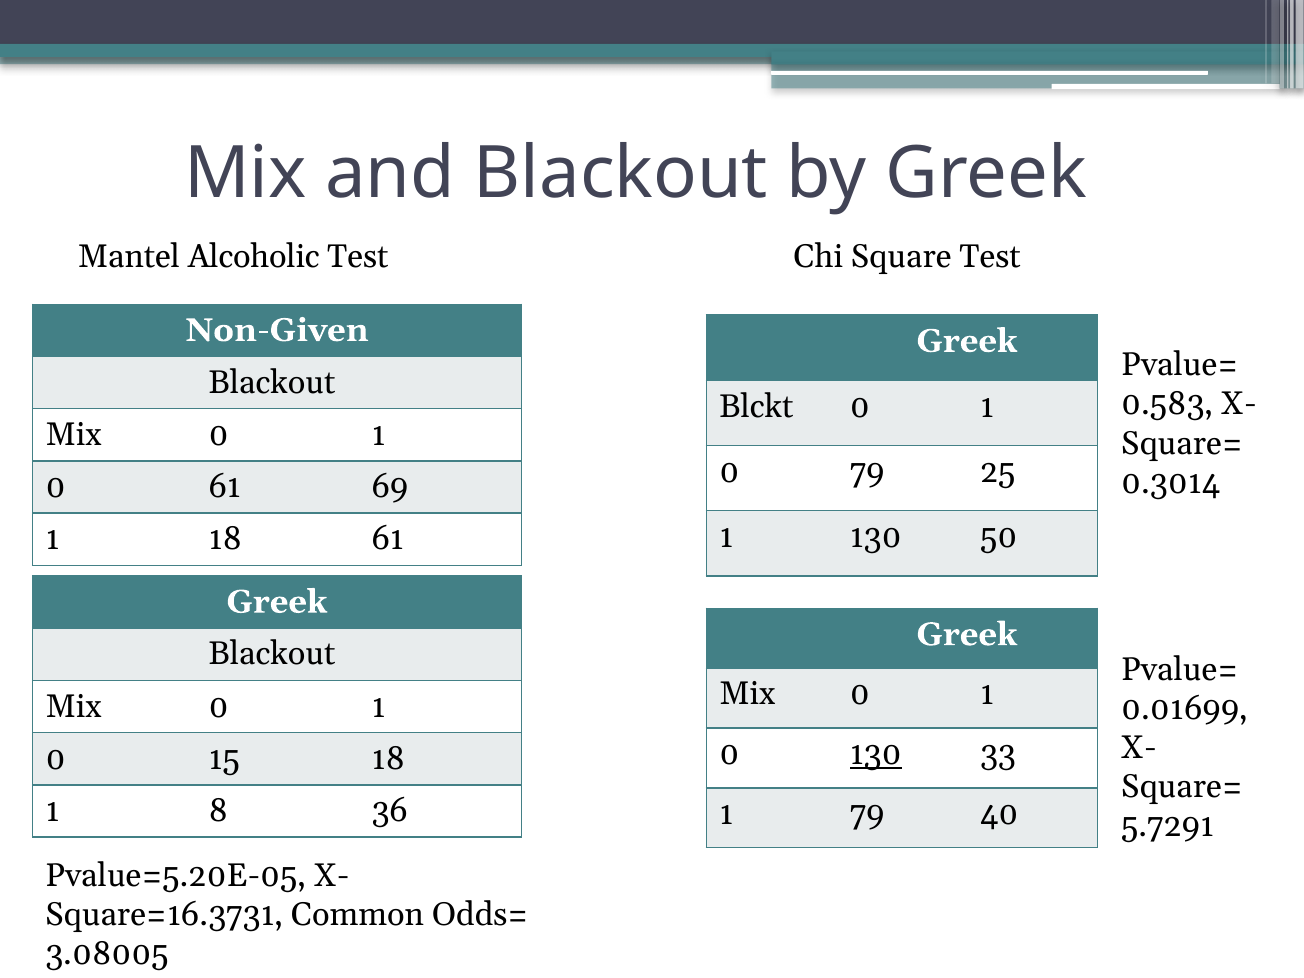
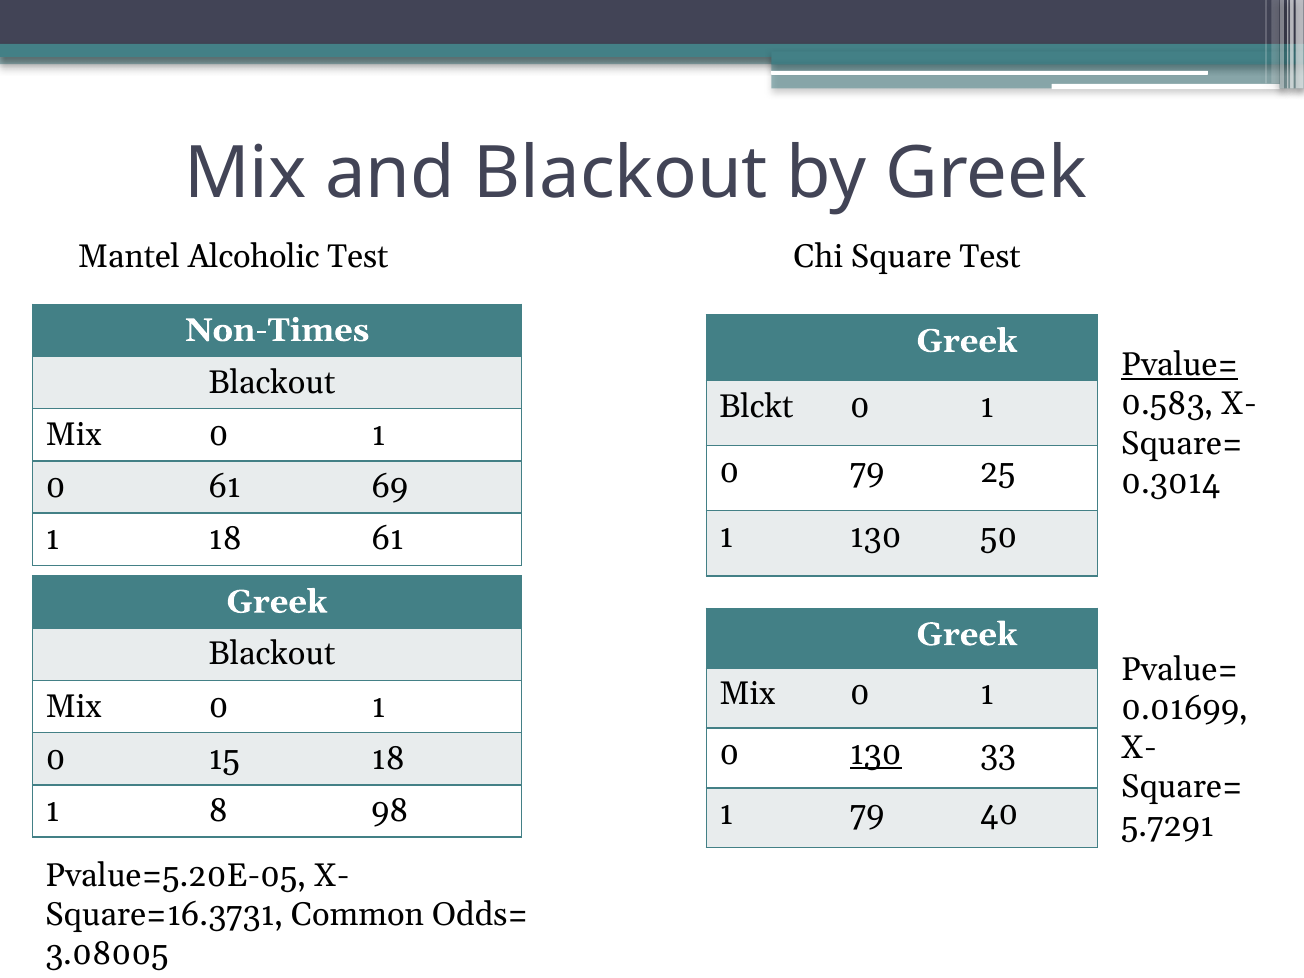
Non-Given: Non-Given -> Non-Times
Pvalue= at (1180, 365) underline: none -> present
36: 36 -> 98
